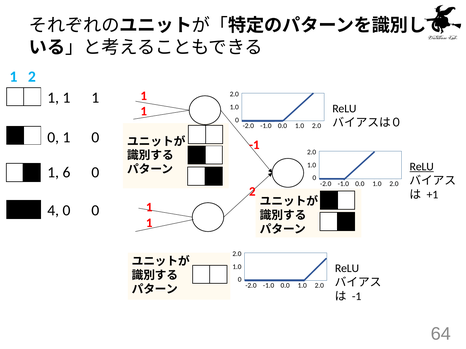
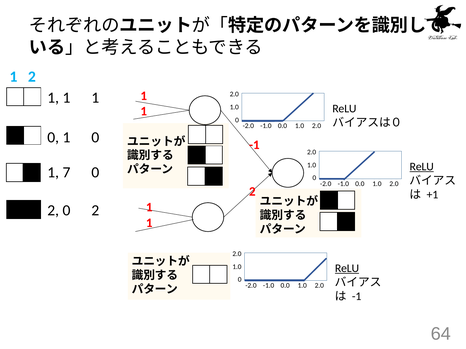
6: 6 -> 7
4 at (53, 211): 4 -> 2
0 at (95, 211): 0 -> 2
ReLU at (347, 269) underline: none -> present
